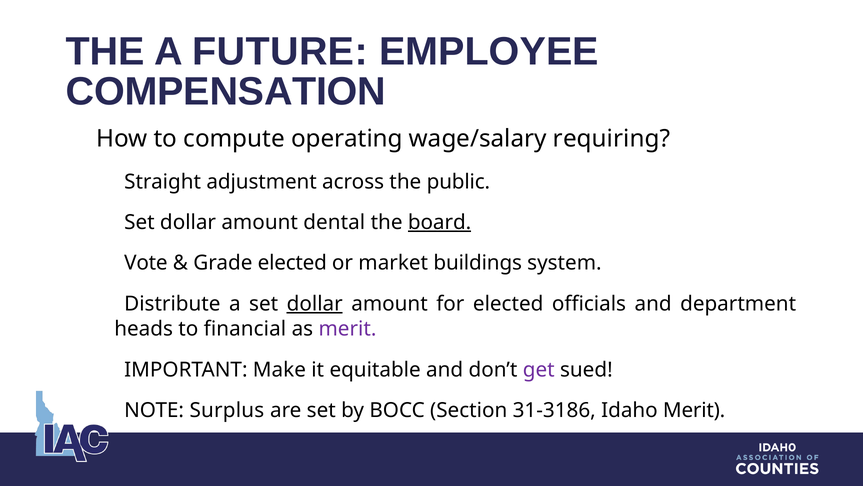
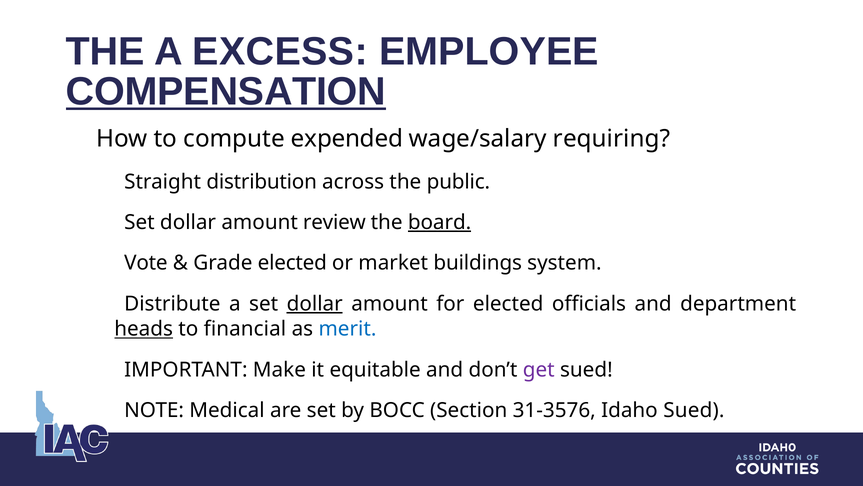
FUTURE: FUTURE -> EXCESS
COMPENSATION underline: none -> present
operating: operating -> expended
adjustment: adjustment -> distribution
dental: dental -> review
heads underline: none -> present
merit at (347, 329) colour: purple -> blue
Surplus: Surplus -> Medical
31-3186: 31-3186 -> 31-3576
Idaho Merit: Merit -> Sued
